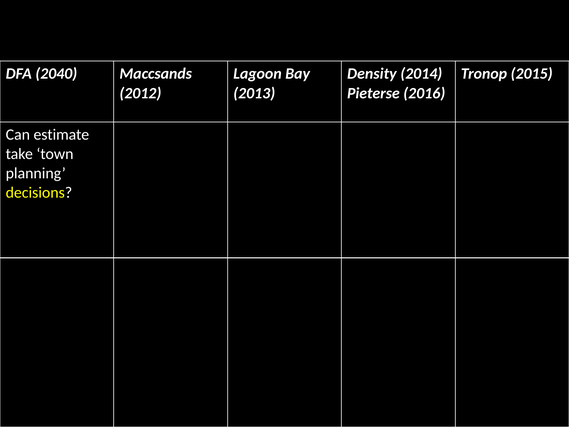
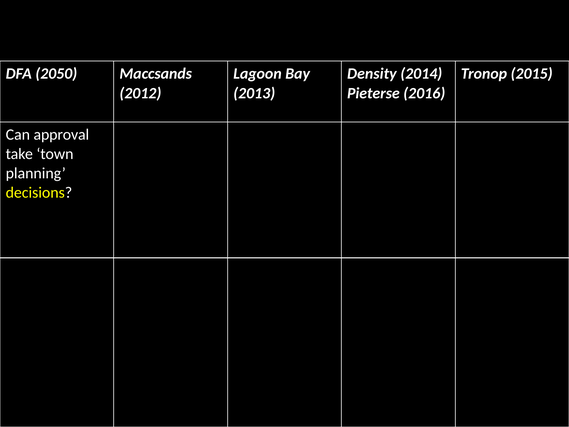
2040: 2040 -> 2050
estimate: estimate -> approval
